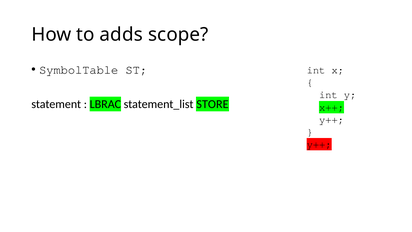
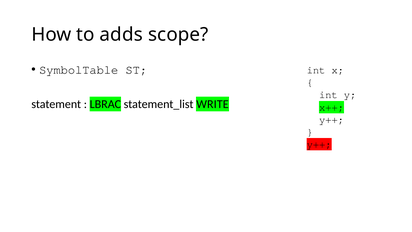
STORE: STORE -> WRITE
